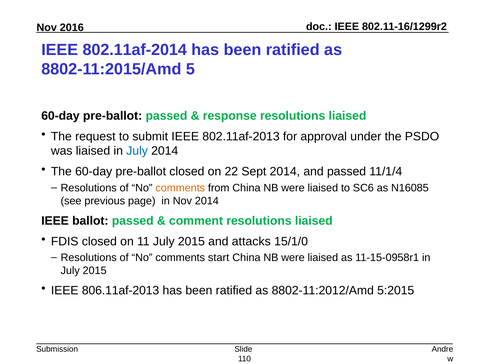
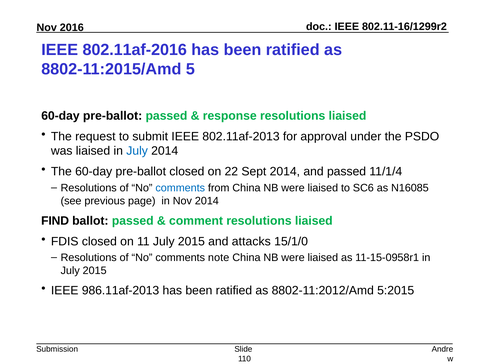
802.11af-2014: 802.11af-2014 -> 802.11af-2016
comments at (180, 188) colour: orange -> blue
IEEE at (55, 221): IEEE -> FIND
start: start -> note
806.11af-2013: 806.11af-2013 -> 986.11af-2013
